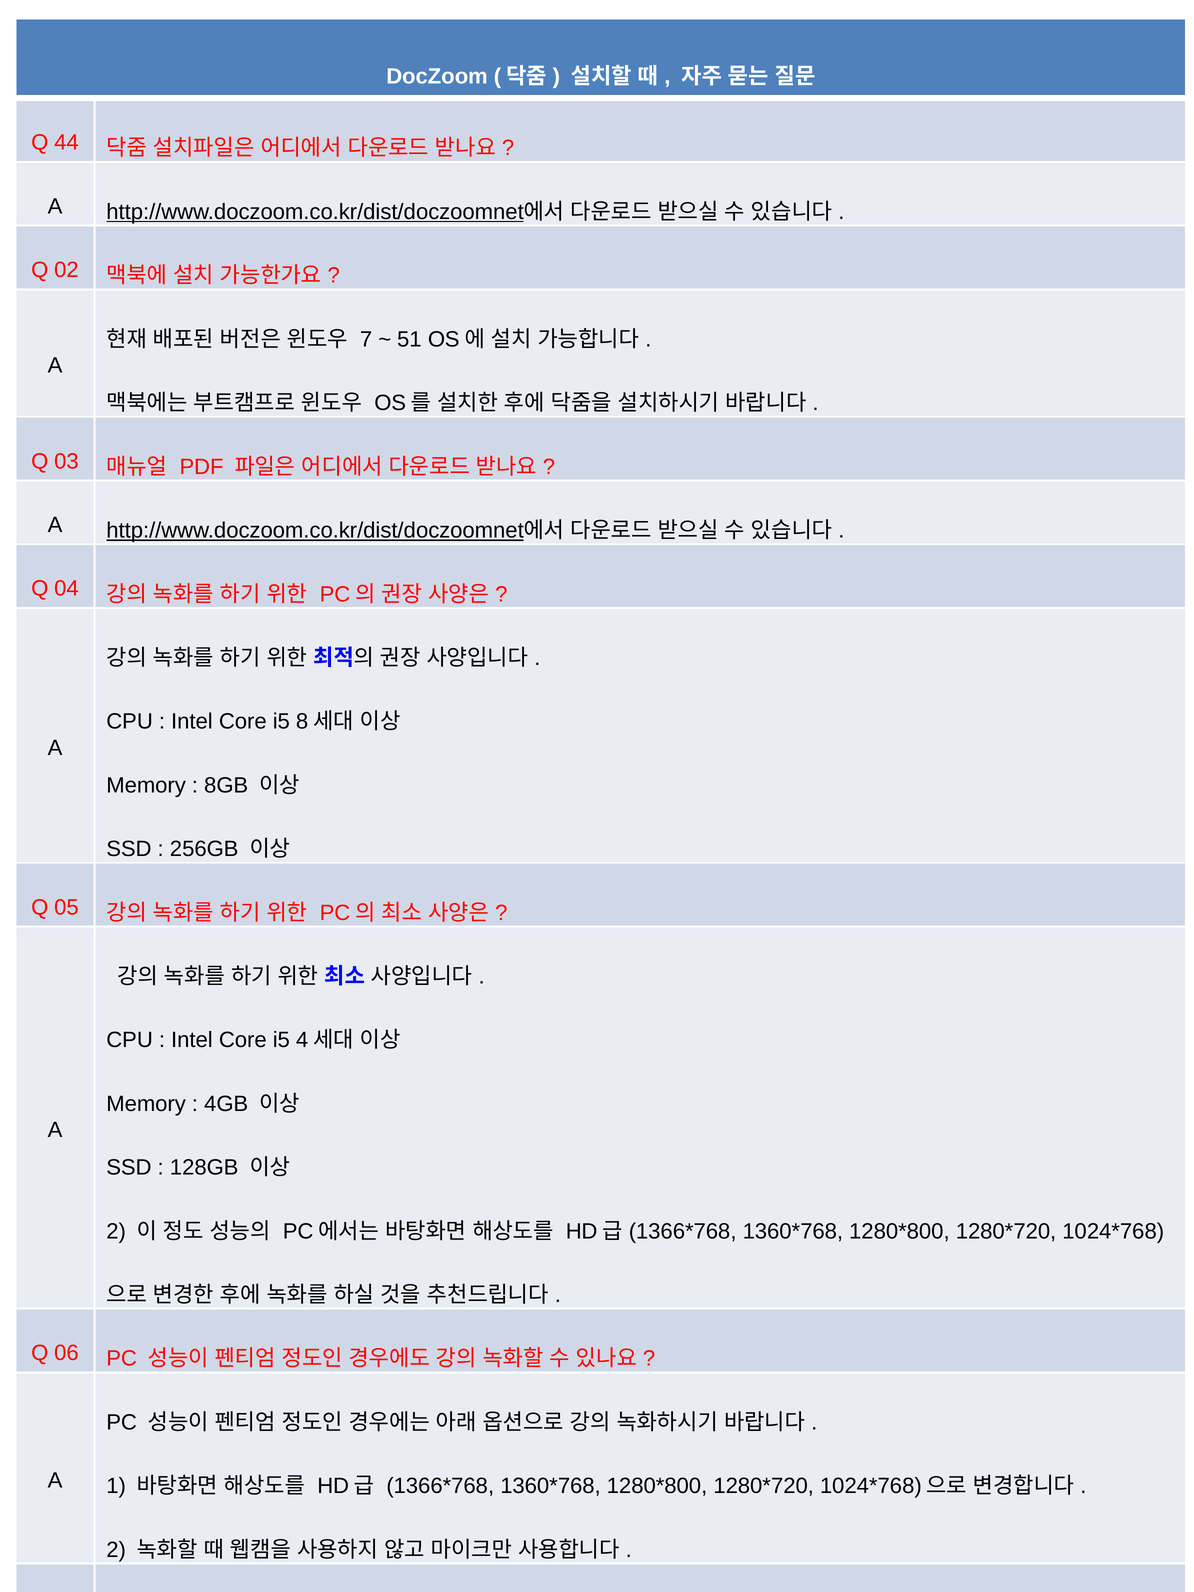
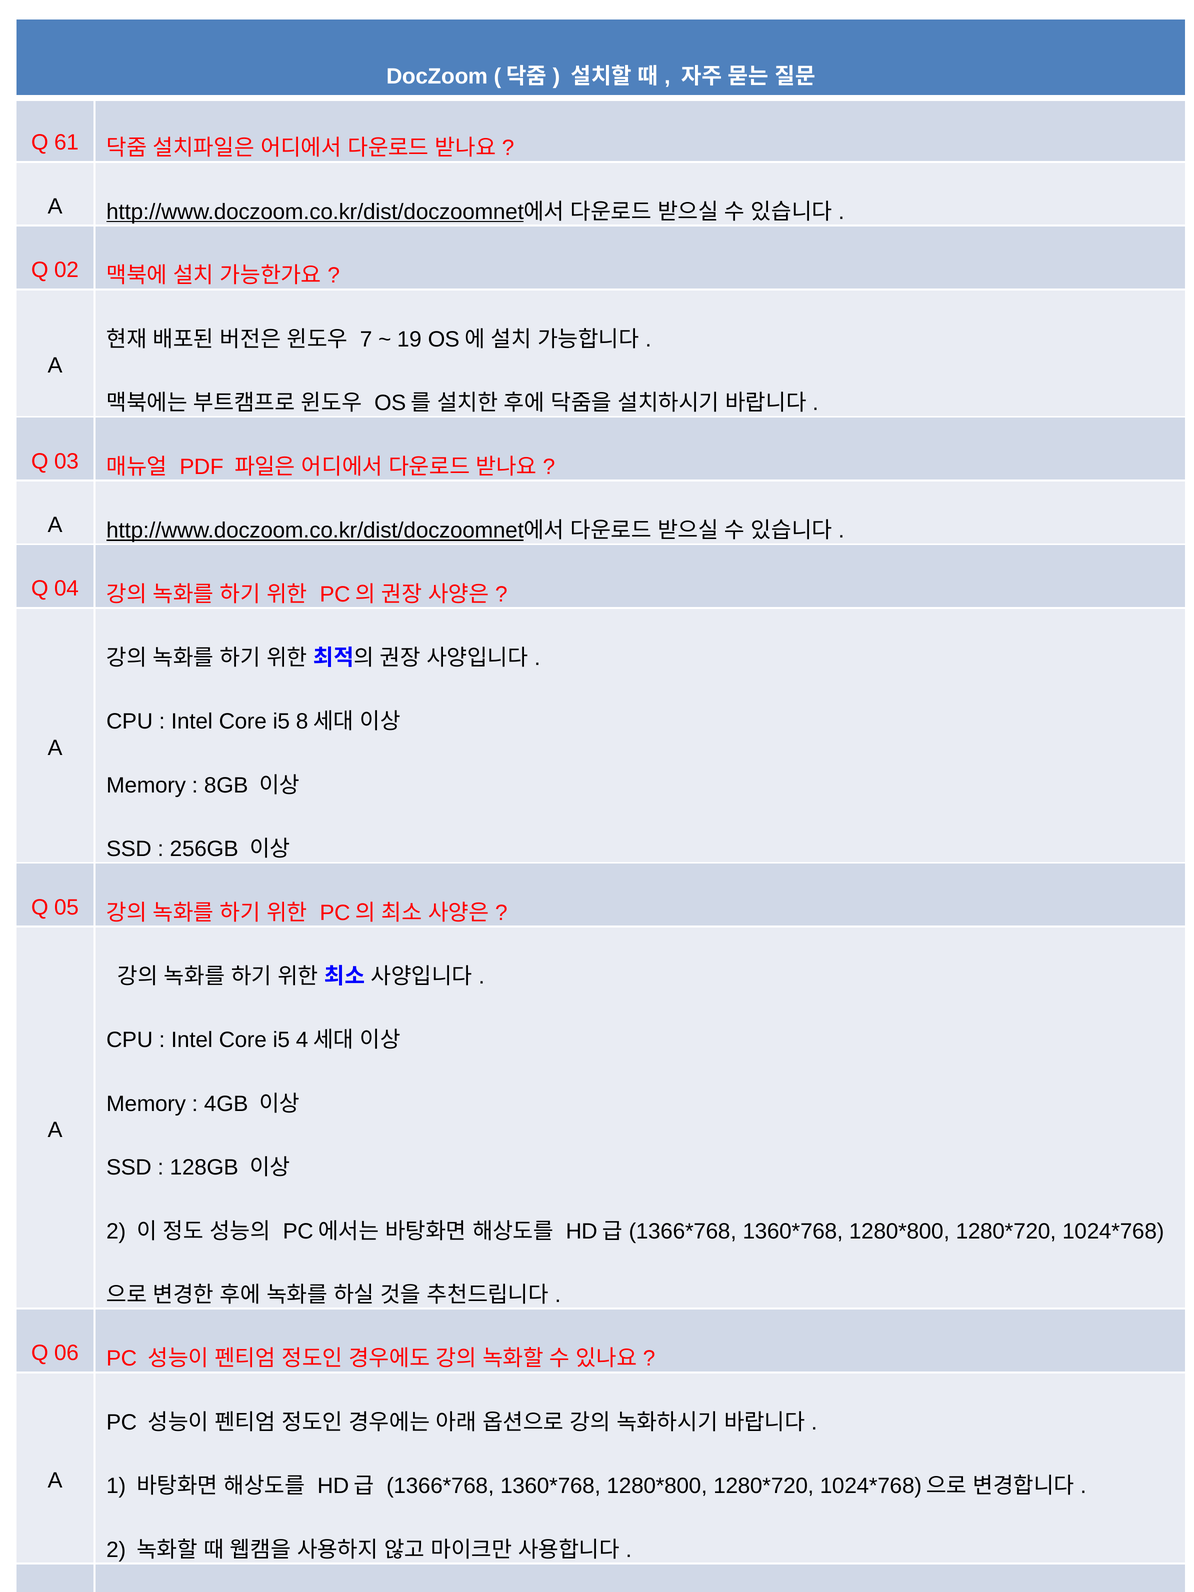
44: 44 -> 61
51: 51 -> 19
